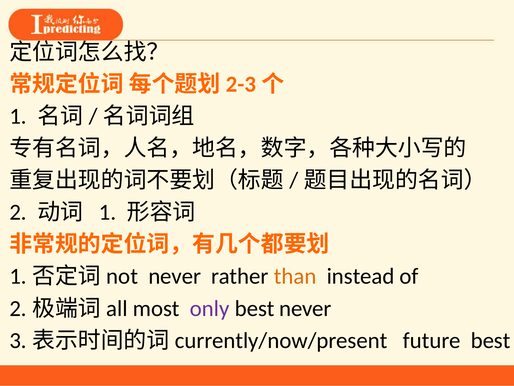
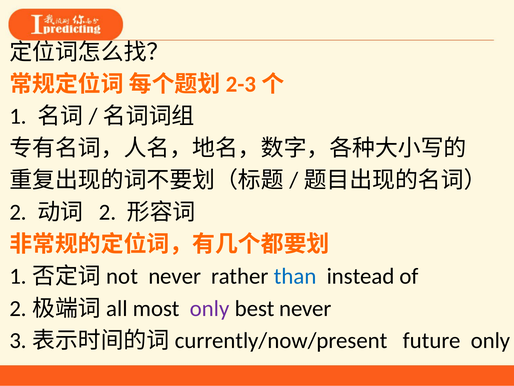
1 at (108, 212): 1 -> 2
than colour: orange -> blue
future best: best -> only
